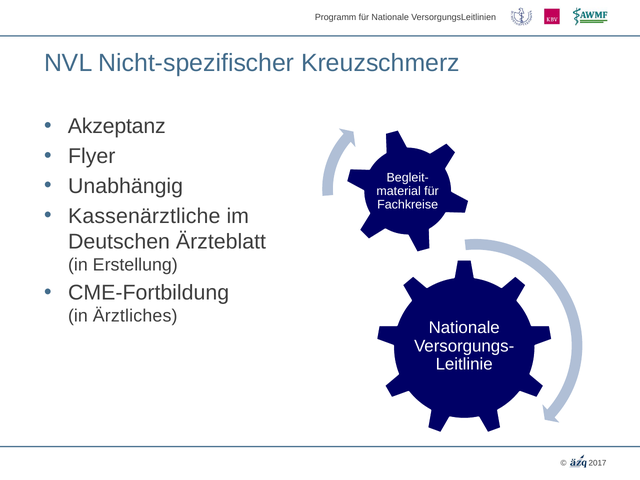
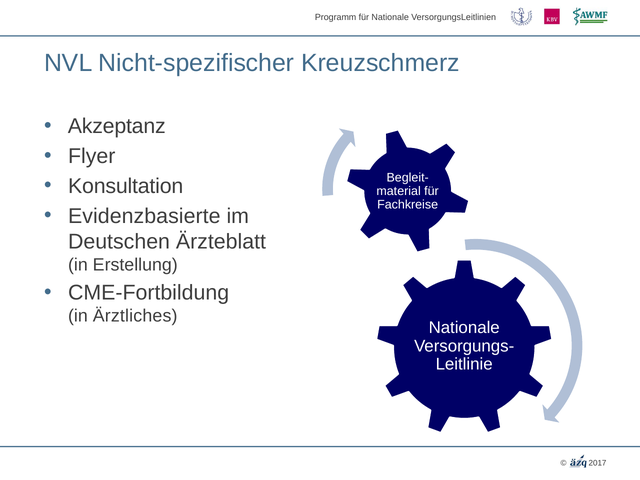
Unabhängig: Unabhängig -> Konsultation
Kassenärztliche: Kassenärztliche -> Evidenzbasierte
